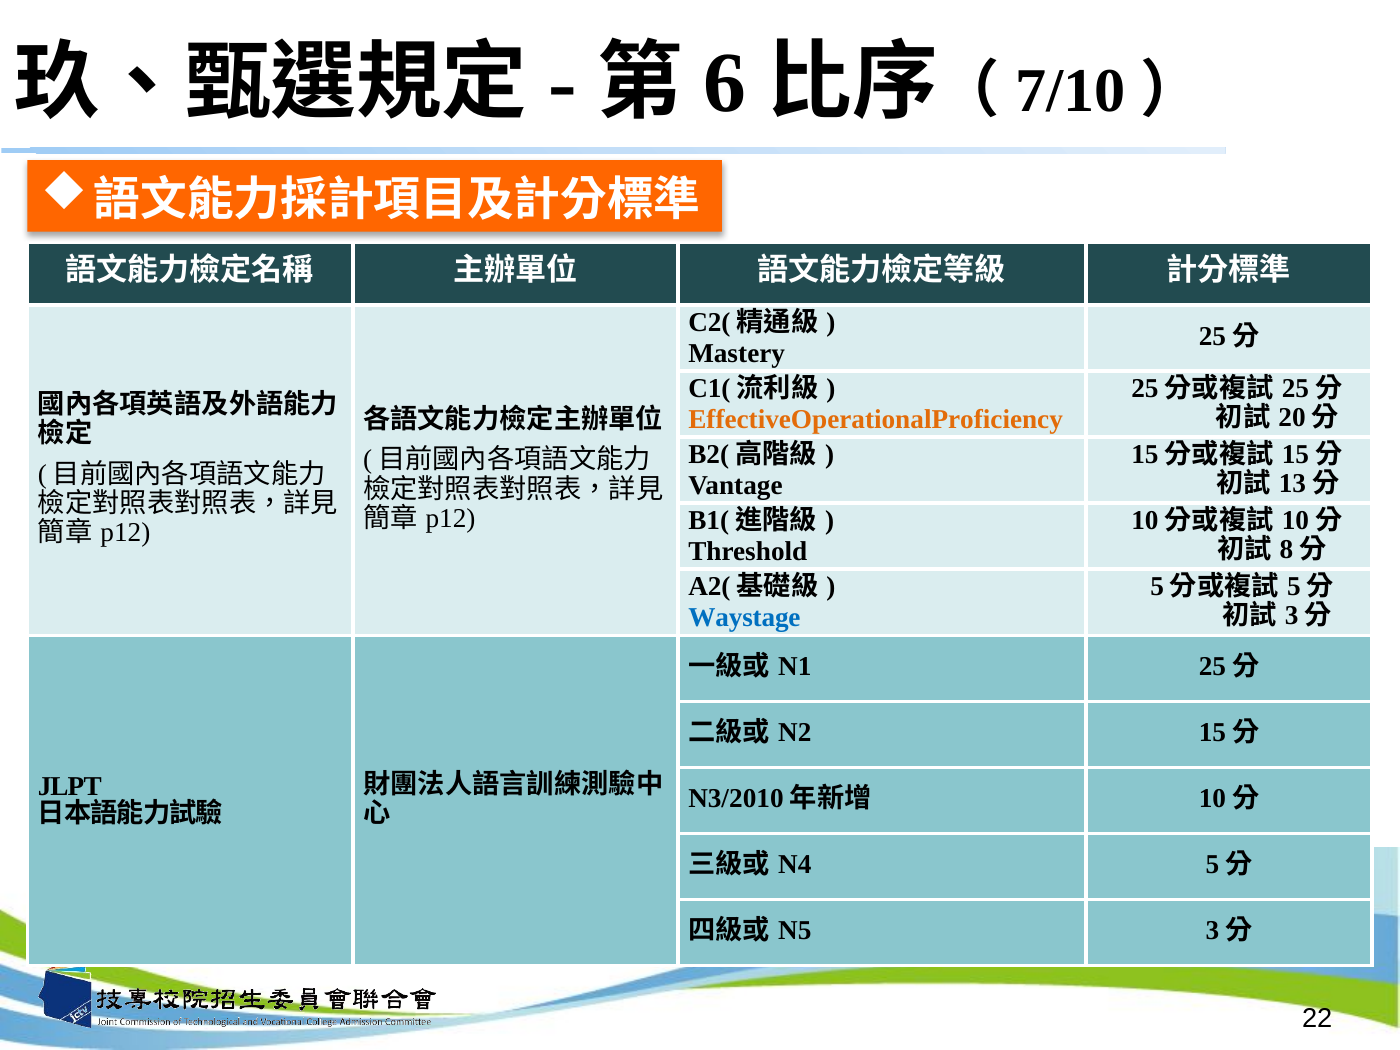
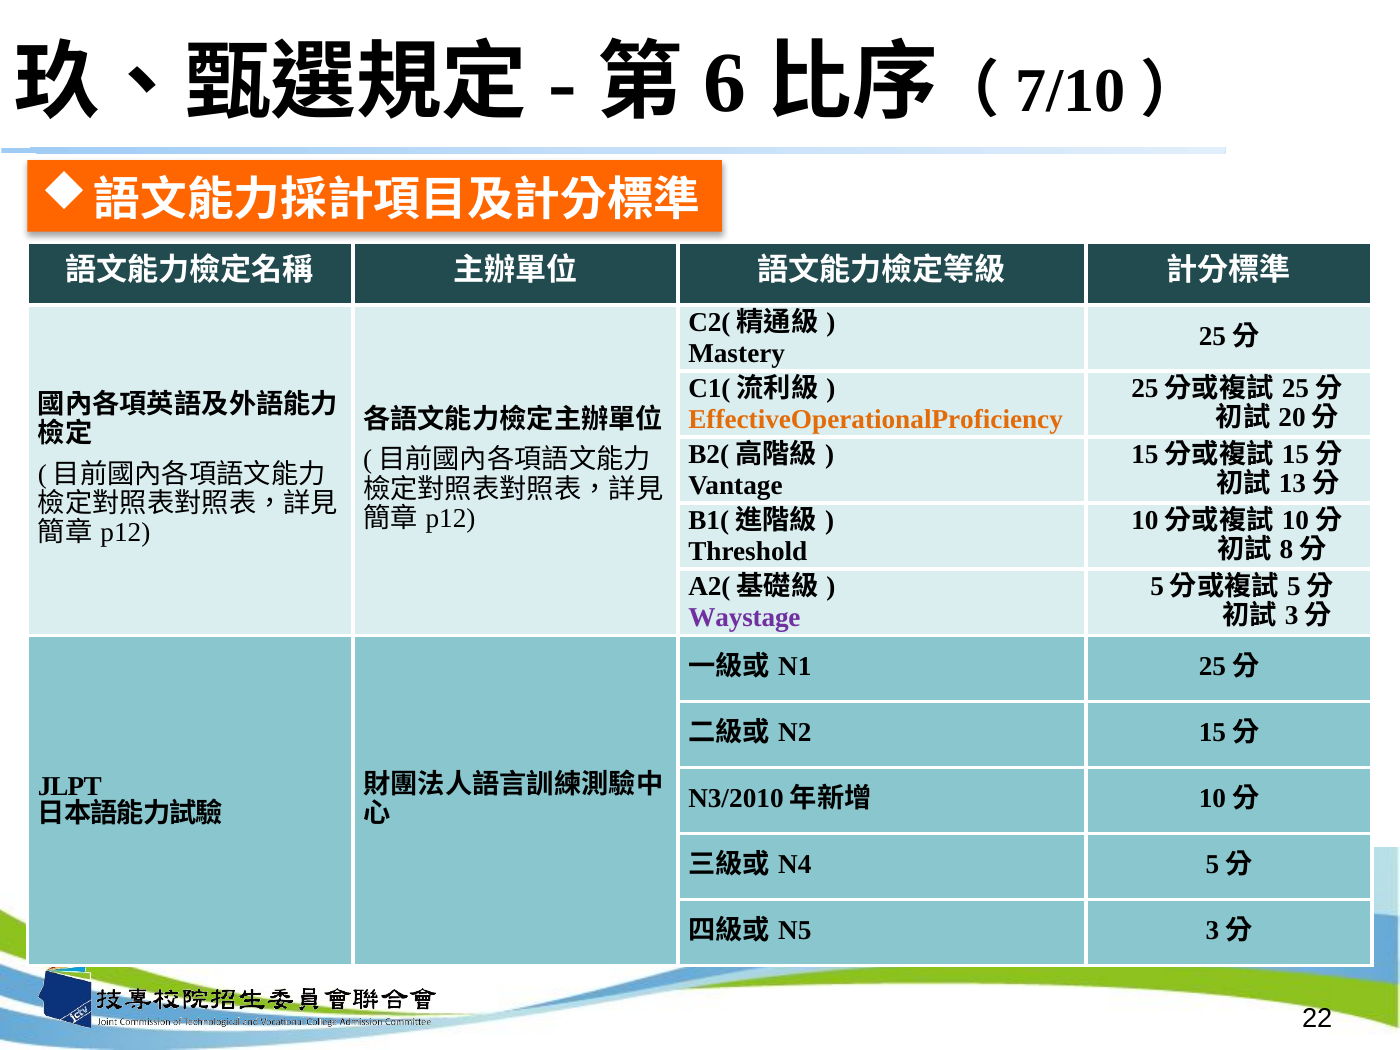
Waystage colour: blue -> purple
